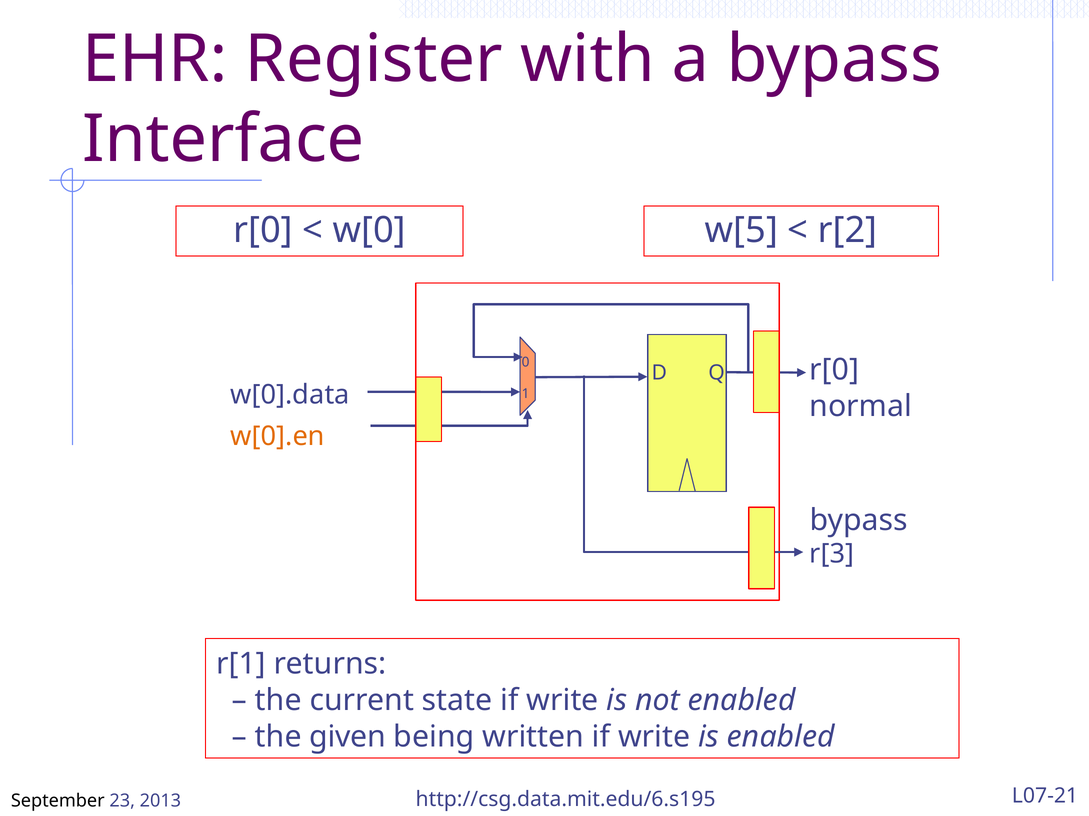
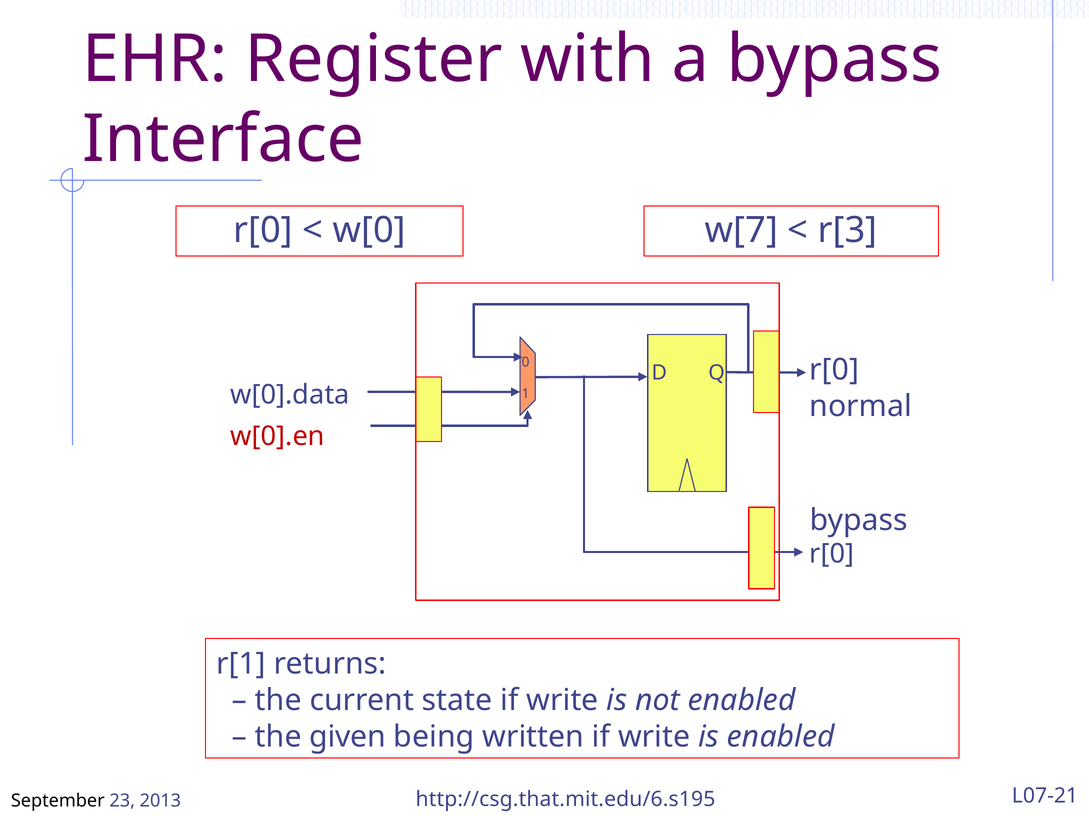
w[5: w[5 -> w[7
r[2: r[2 -> r[3
w[0].en colour: orange -> red
r[3 at (832, 554): r[3 -> r[0
http://csg.data.mit.edu/6.s195: http://csg.data.mit.edu/6.s195 -> http://csg.that.mit.edu/6.s195
